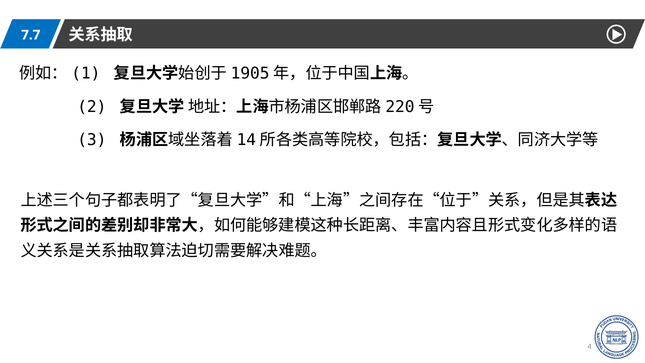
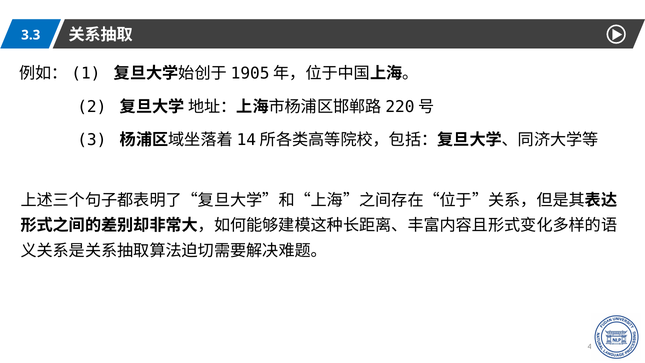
7.7: 7.7 -> 3.3
